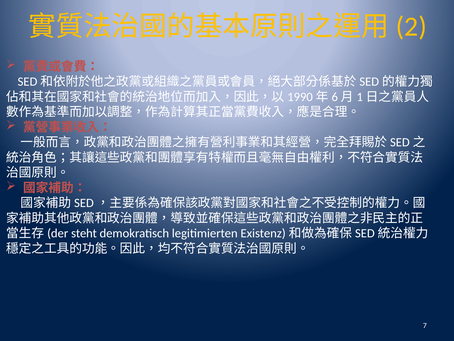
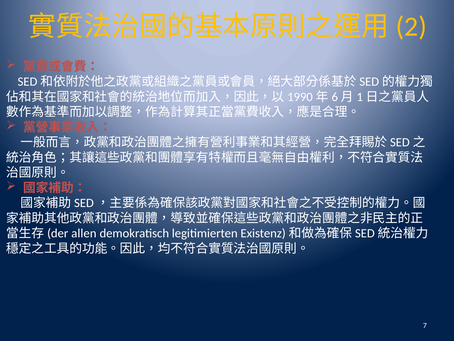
steht: steht -> allen
